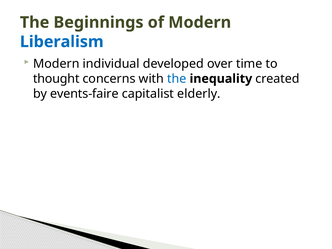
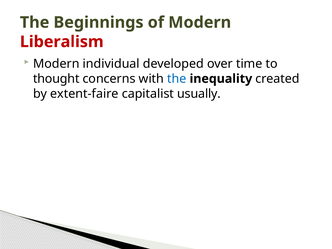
Liberalism colour: blue -> red
events-faire: events-faire -> extent-faire
elderly: elderly -> usually
